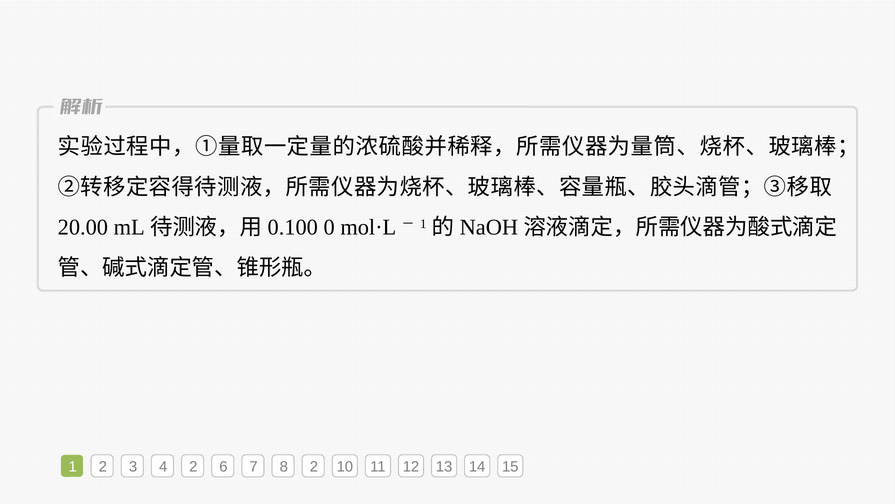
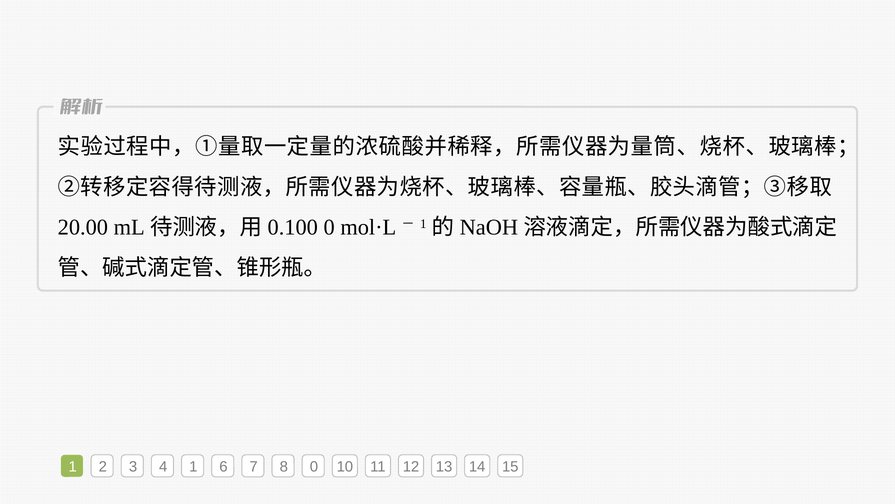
4 2: 2 -> 1
8 2: 2 -> 0
